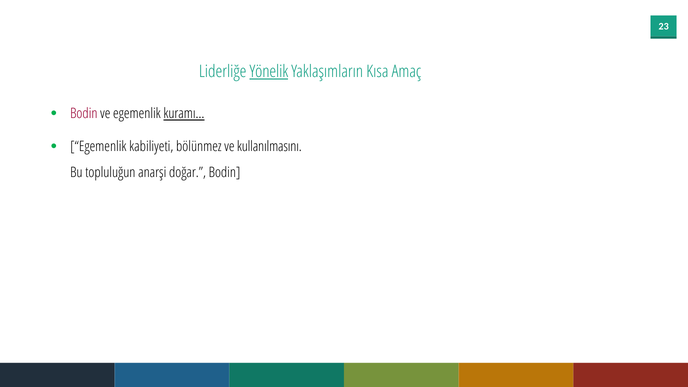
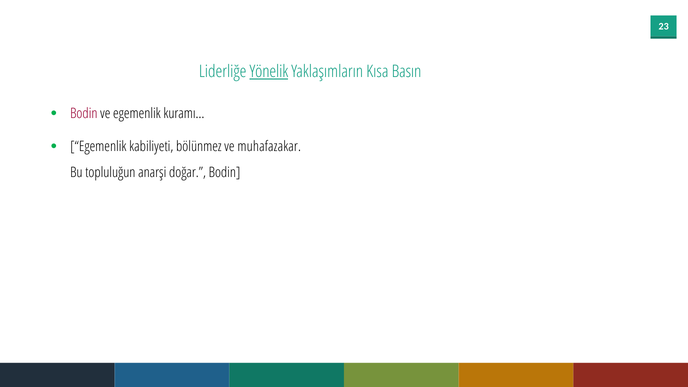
Amaç: Amaç -> Basın
kuramı… underline: present -> none
kullanılmasını: kullanılmasını -> muhafazakar
